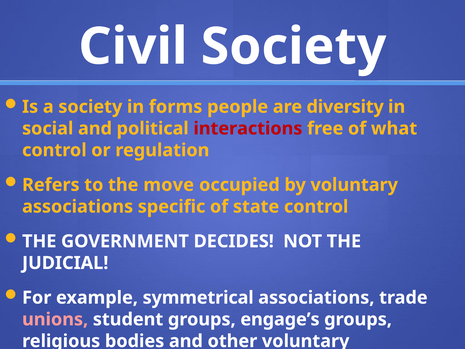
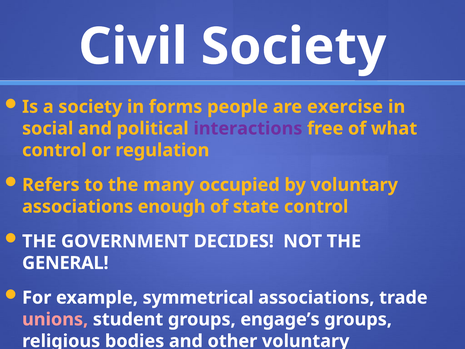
diversity: diversity -> exercise
interactions colour: red -> purple
move: move -> many
specific: specific -> enough
JUDICIAL: JUDICIAL -> GENERAL
